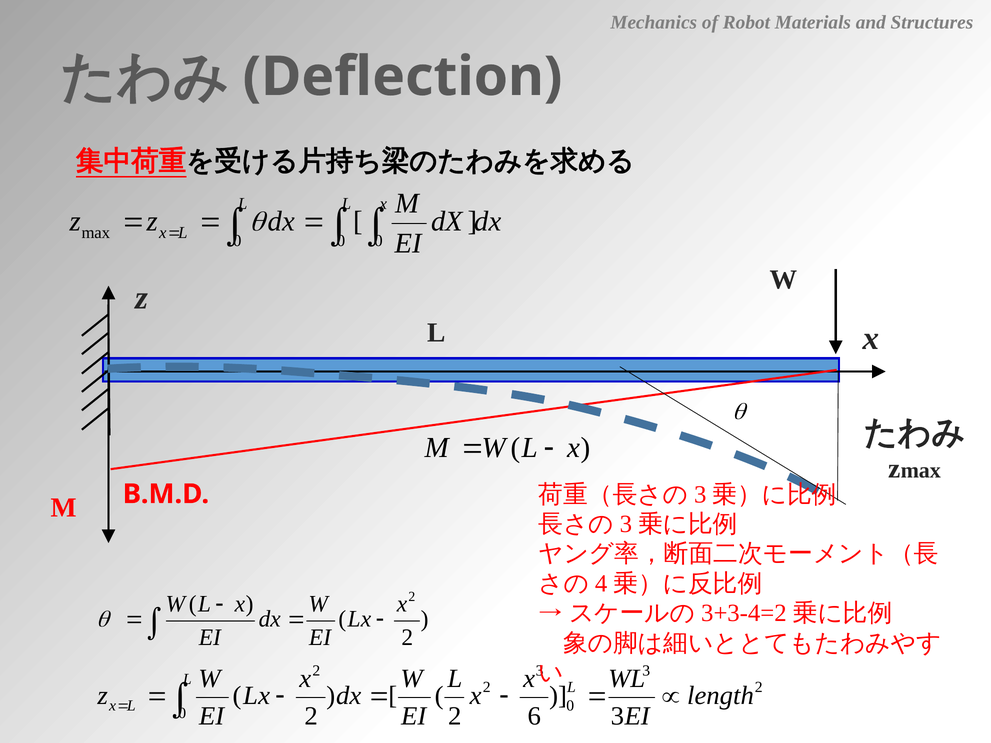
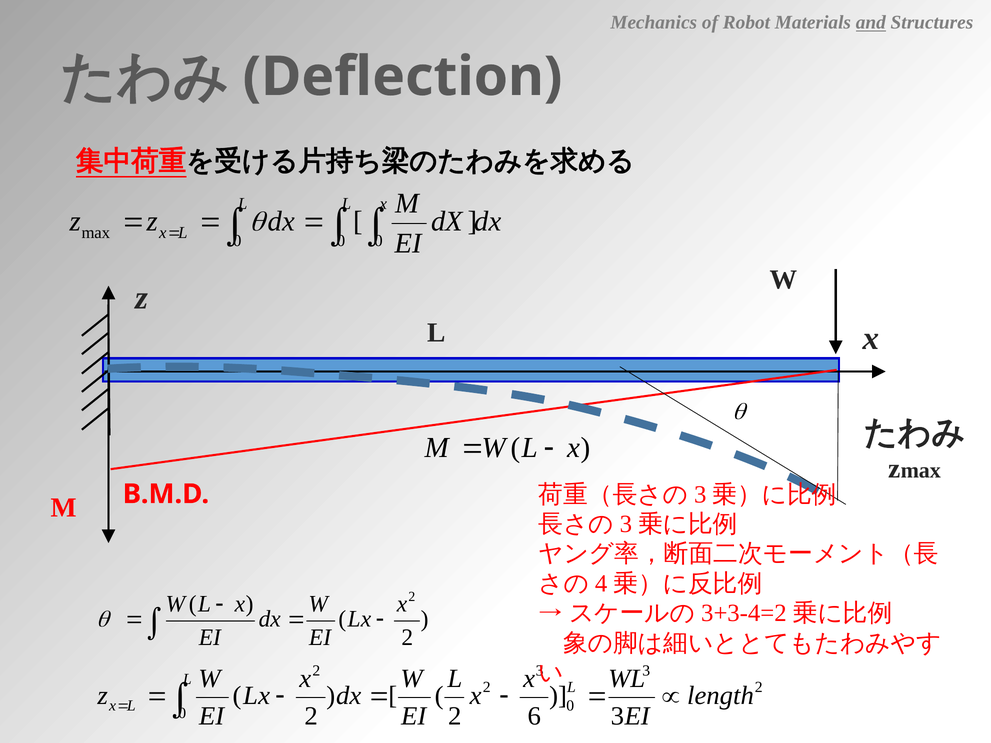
and underline: none -> present
